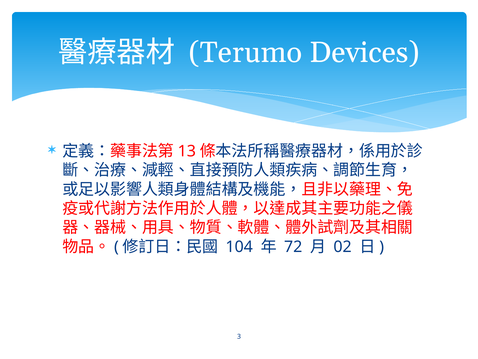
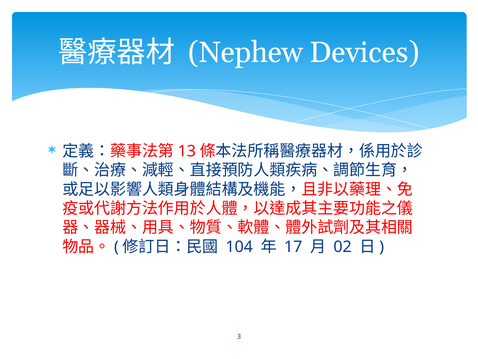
Terumo: Terumo -> Nephew
72: 72 -> 17
